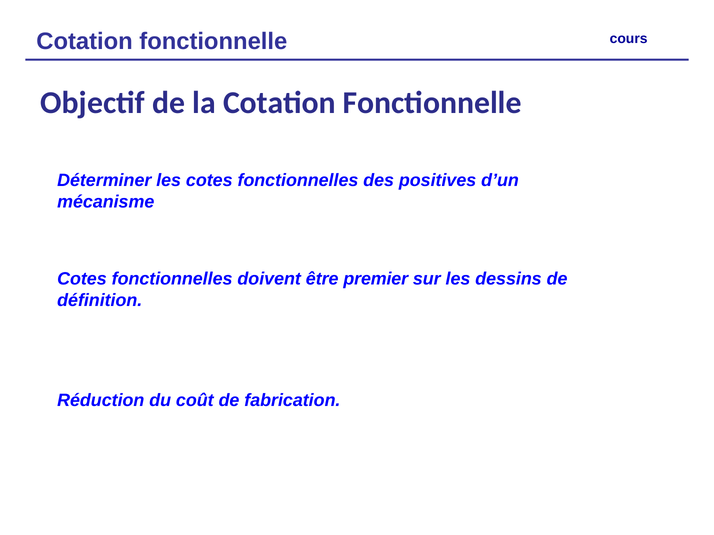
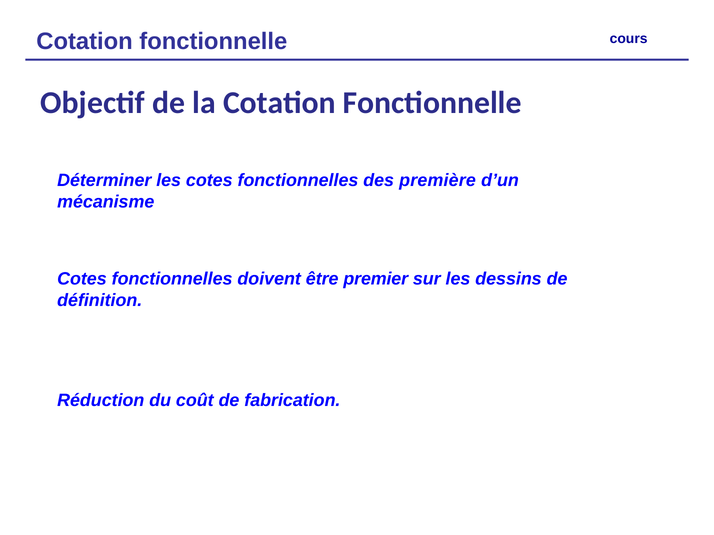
positives: positives -> première
